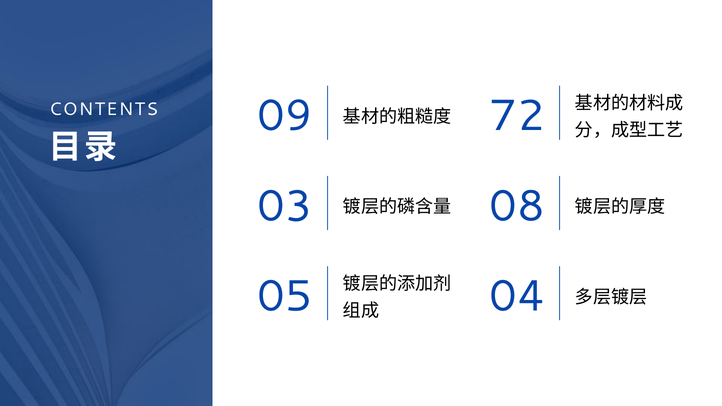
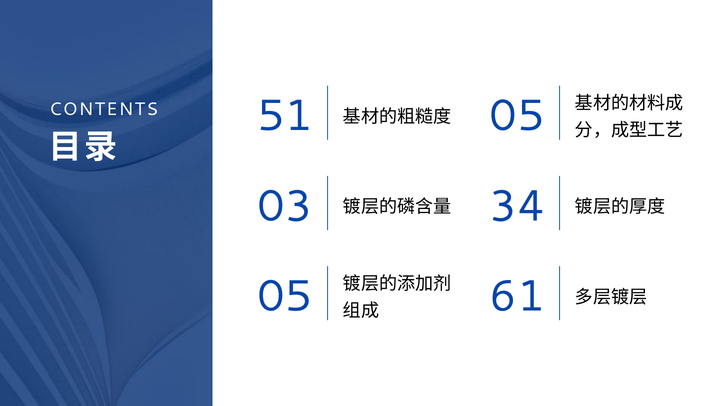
09: 09 -> 51
72 at (517, 116): 72 -> 05
08: 08 -> 34
04: 04 -> 61
